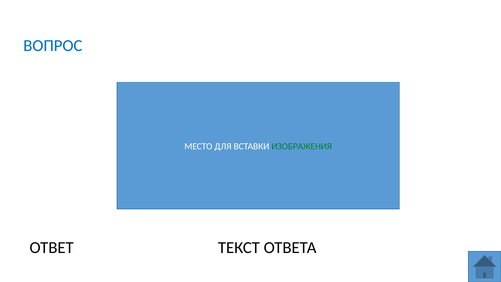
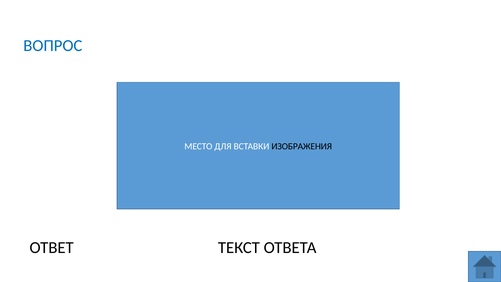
ИЗОБРАЖЕНИЯ colour: green -> black
